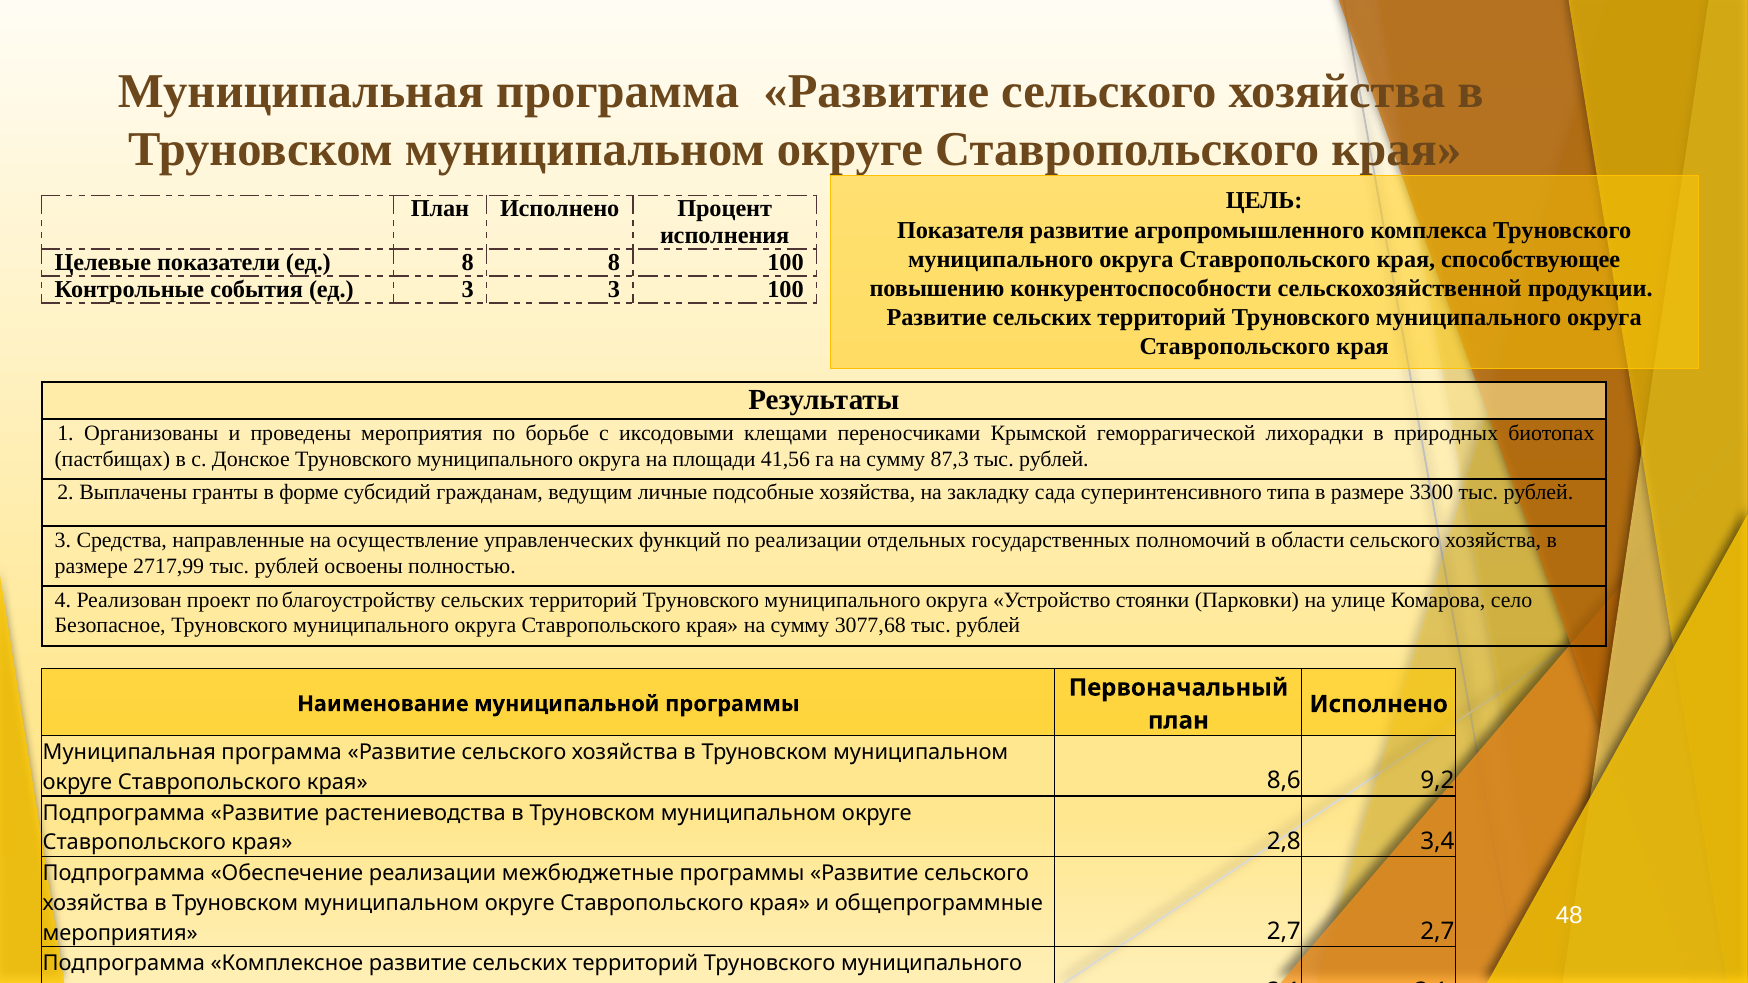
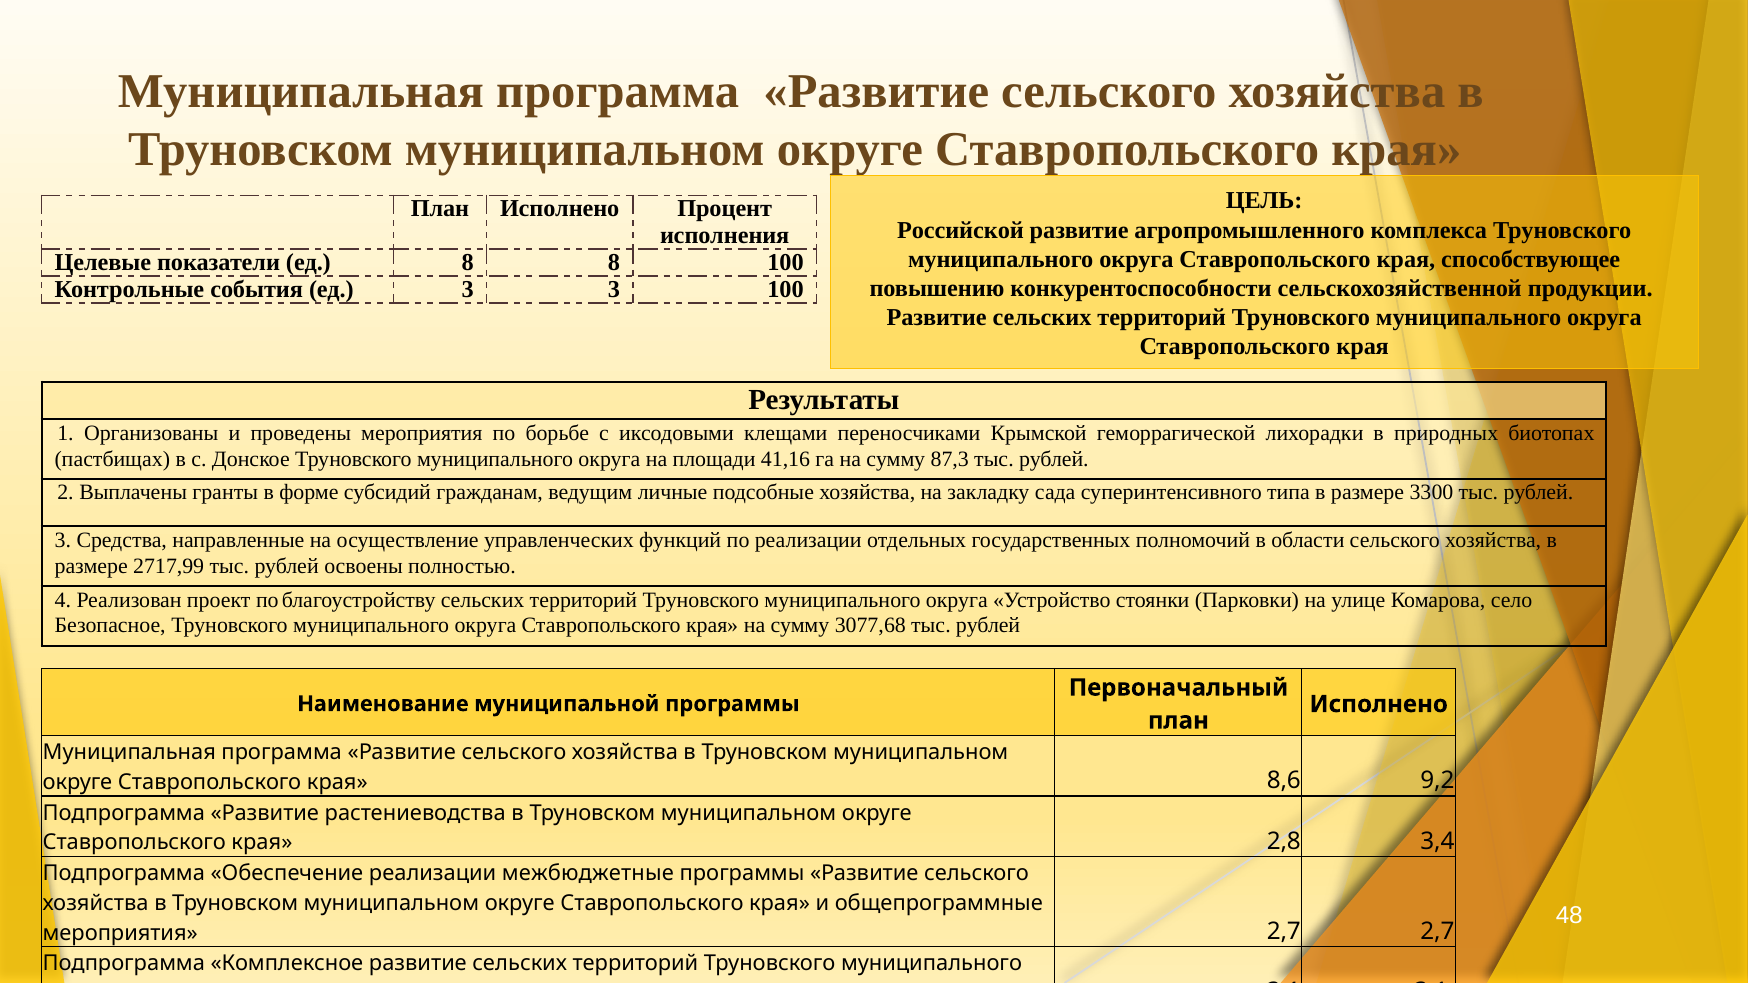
Показателя: Показателя -> Российской
41,56: 41,56 -> 41,16
